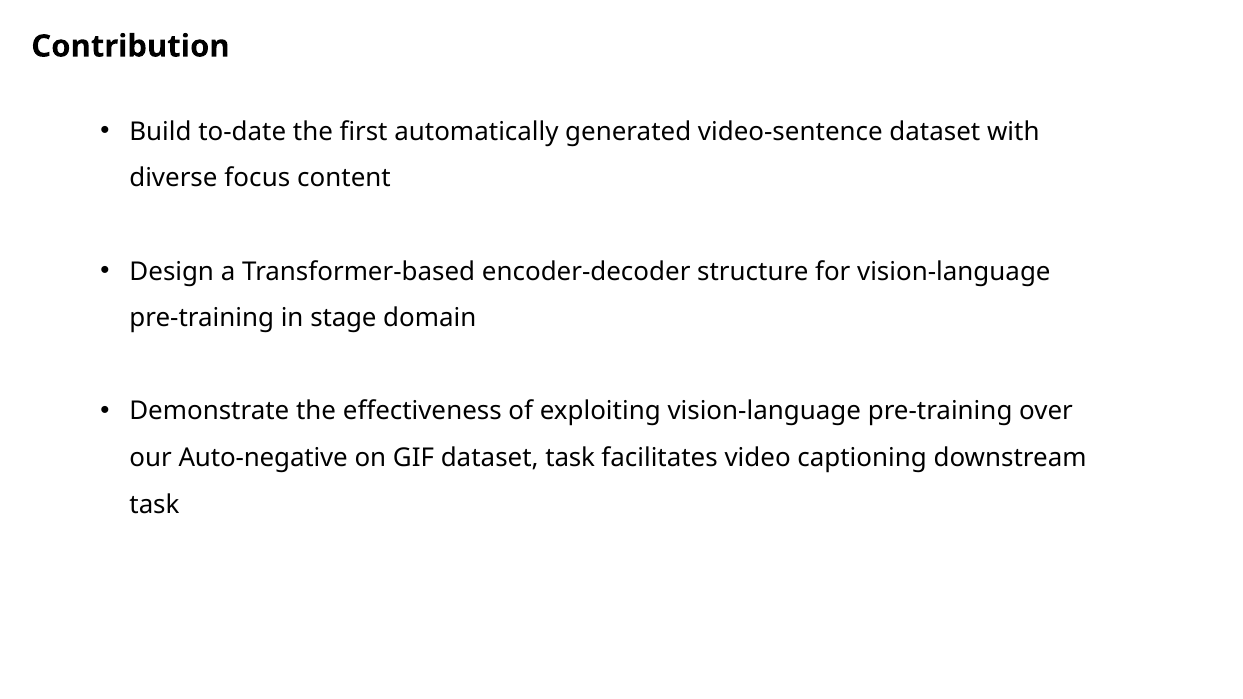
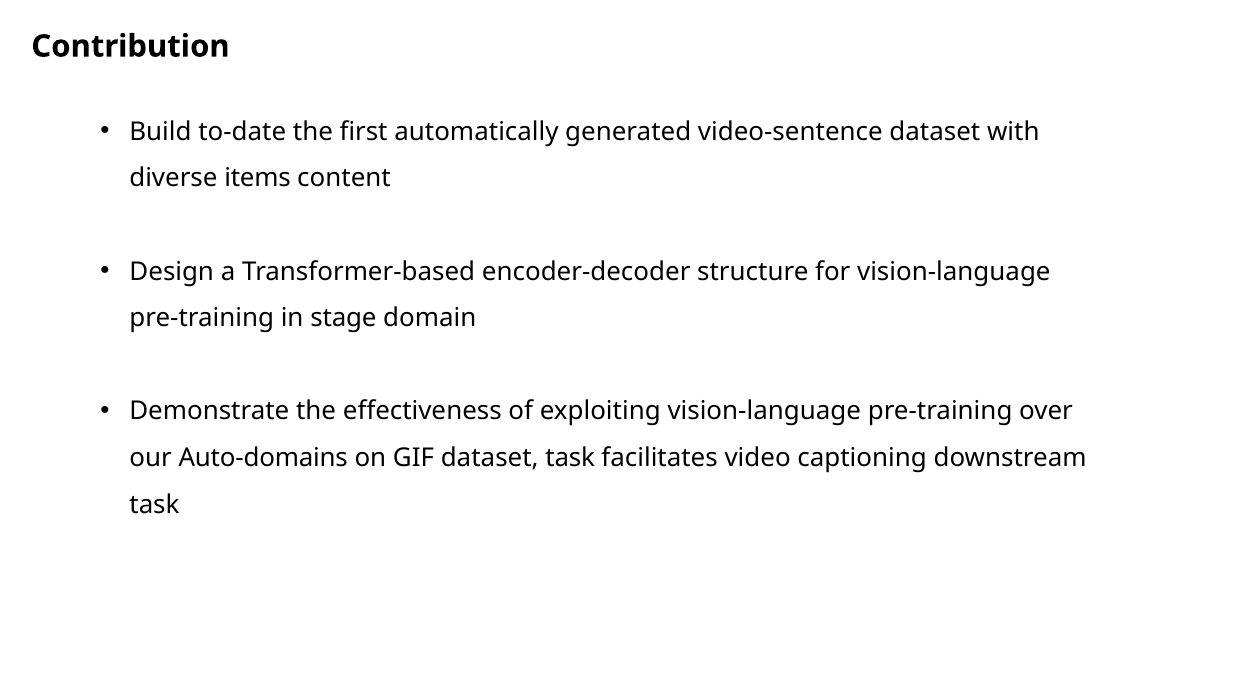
focus: focus -> items
Auto-negative: Auto-negative -> Auto-domains
